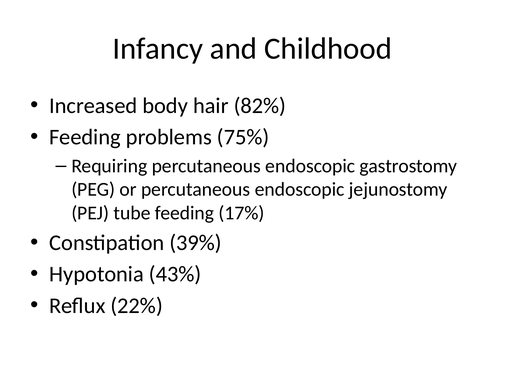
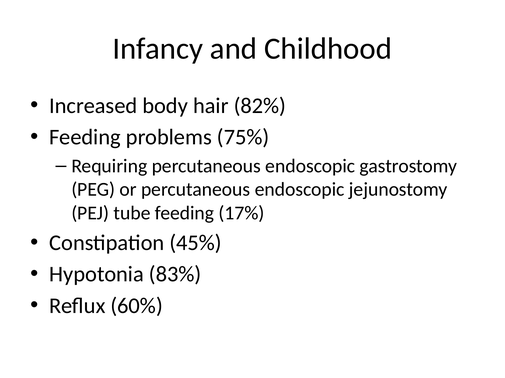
39%: 39% -> 45%
43%: 43% -> 83%
22%: 22% -> 60%
